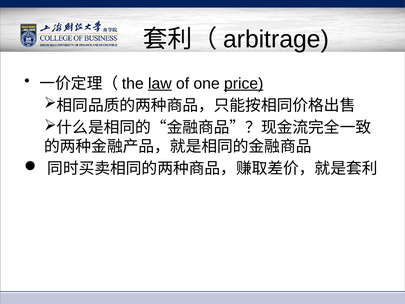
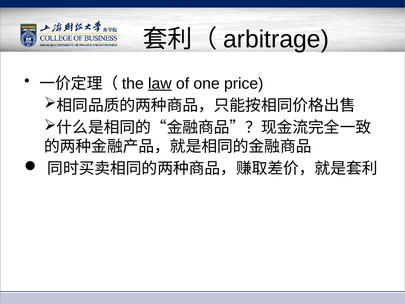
price underline: present -> none
